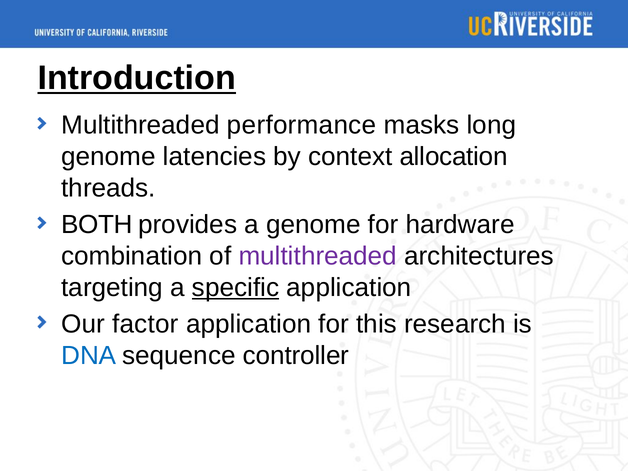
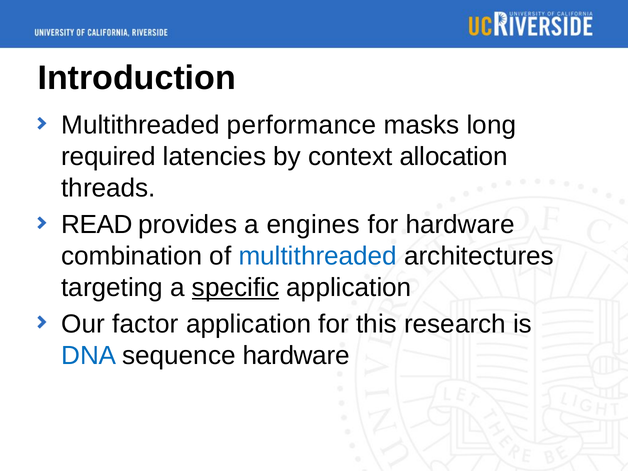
Introduction underline: present -> none
genome at (108, 157): genome -> required
BOTH: BOTH -> READ
a genome: genome -> engines
multithreaded at (318, 256) colour: purple -> blue
sequence controller: controller -> hardware
